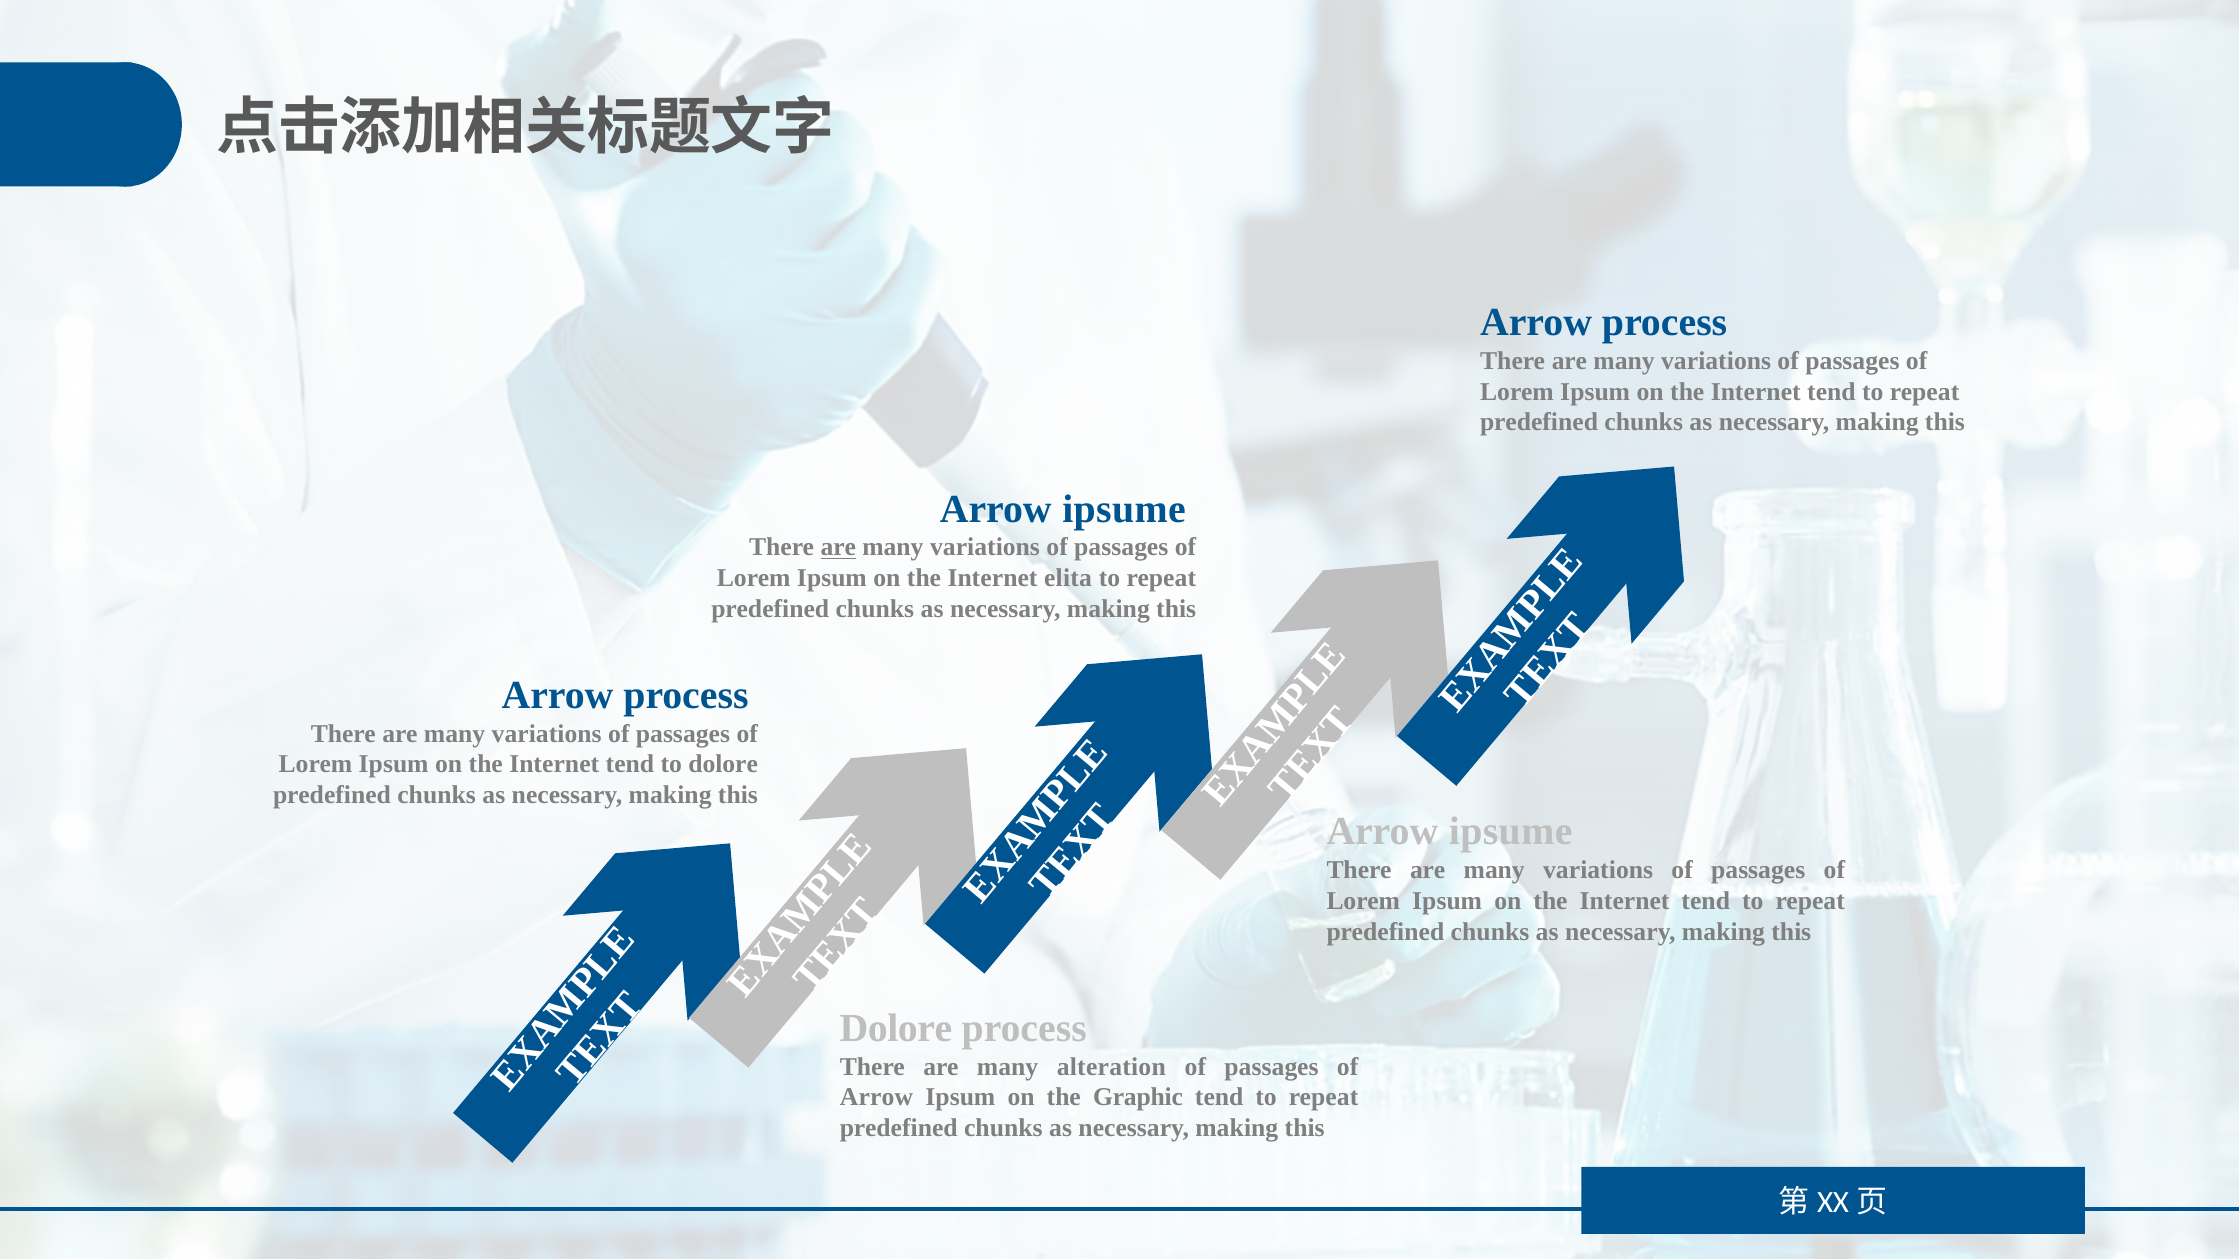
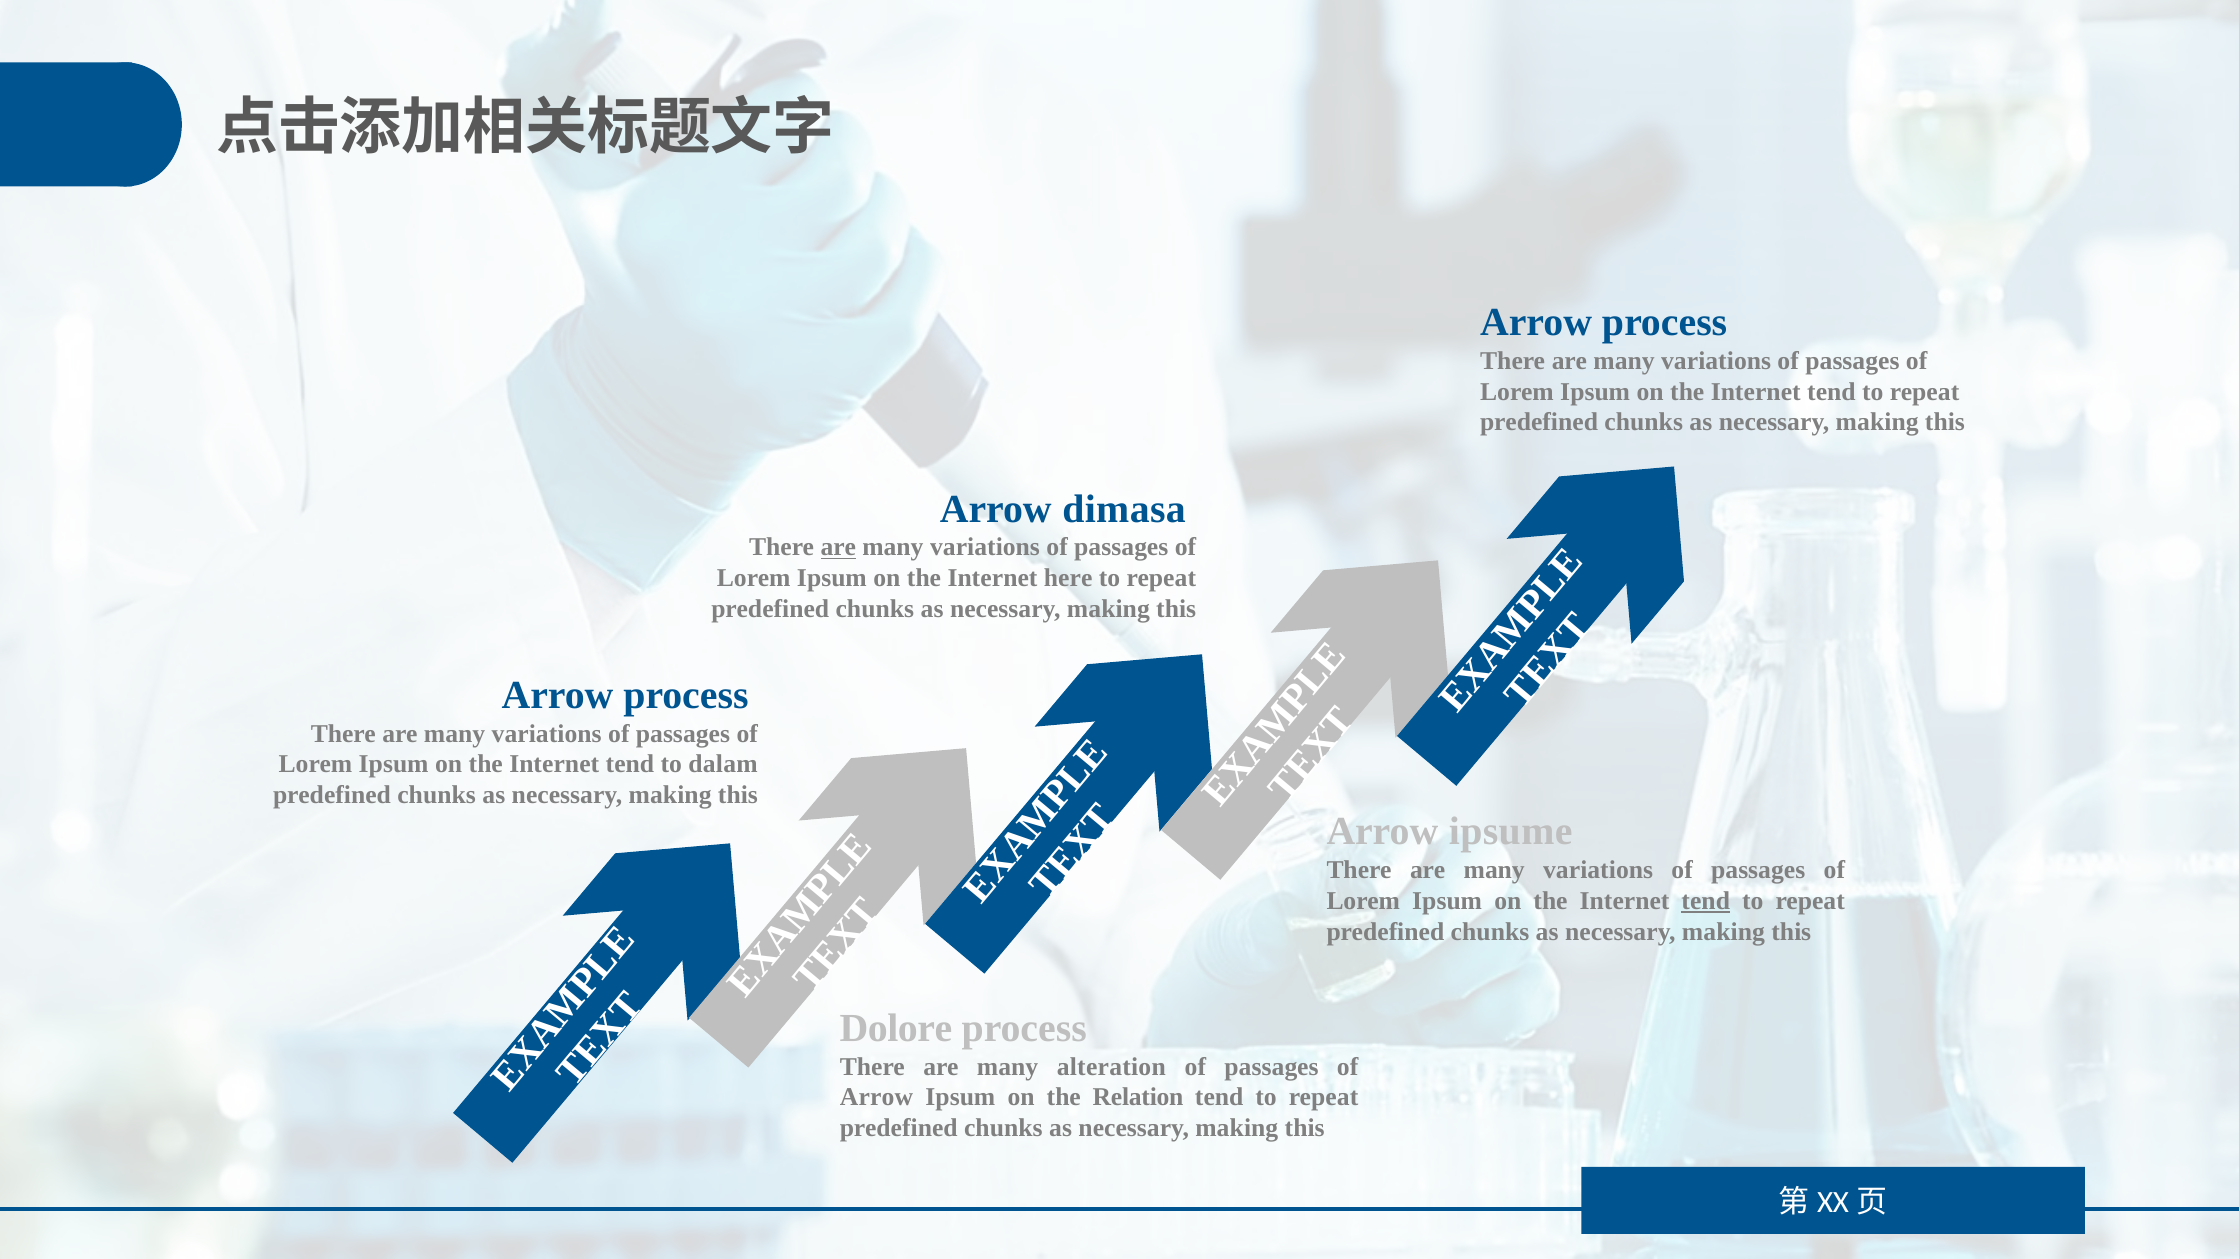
ipsume at (1124, 509): ipsume -> dimasa
elita: elita -> here
to dolore: dolore -> dalam
tend at (1706, 901) underline: none -> present
Graphic: Graphic -> Relation
